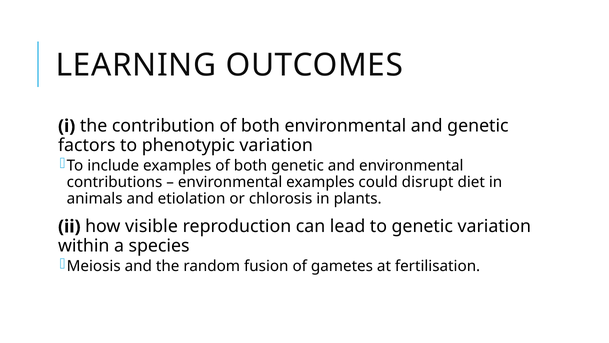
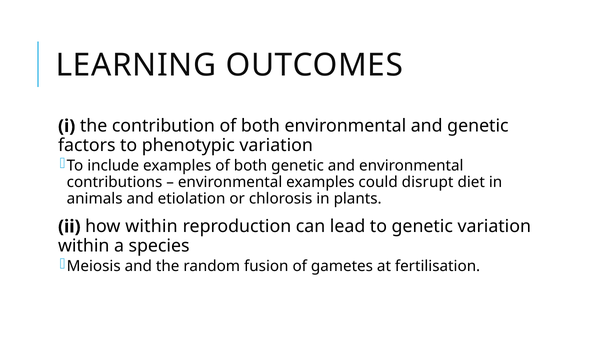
how visible: visible -> within
